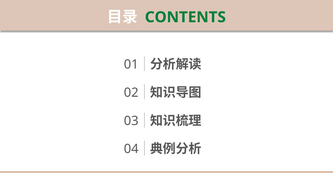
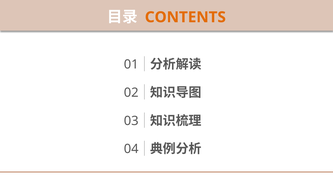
CONTENTS colour: green -> orange
